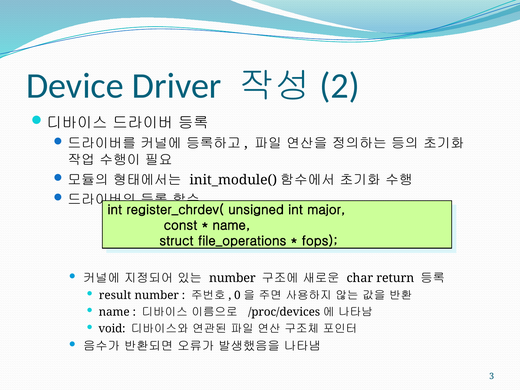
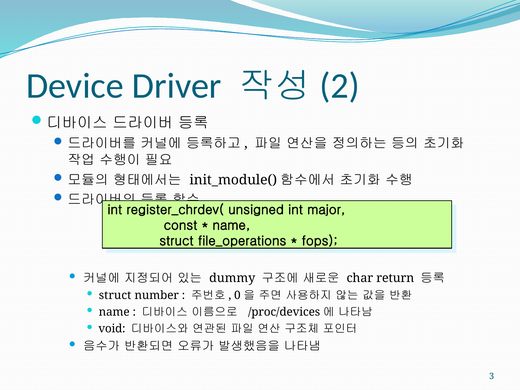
number at (232, 278): number -> dummy
result at (115, 295): result -> struct
